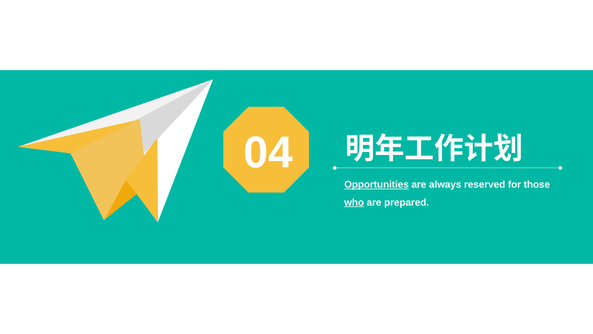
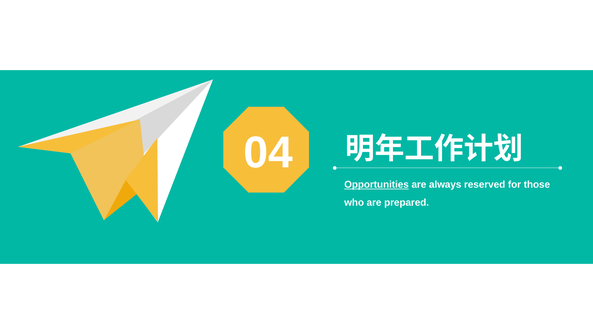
who underline: present -> none
